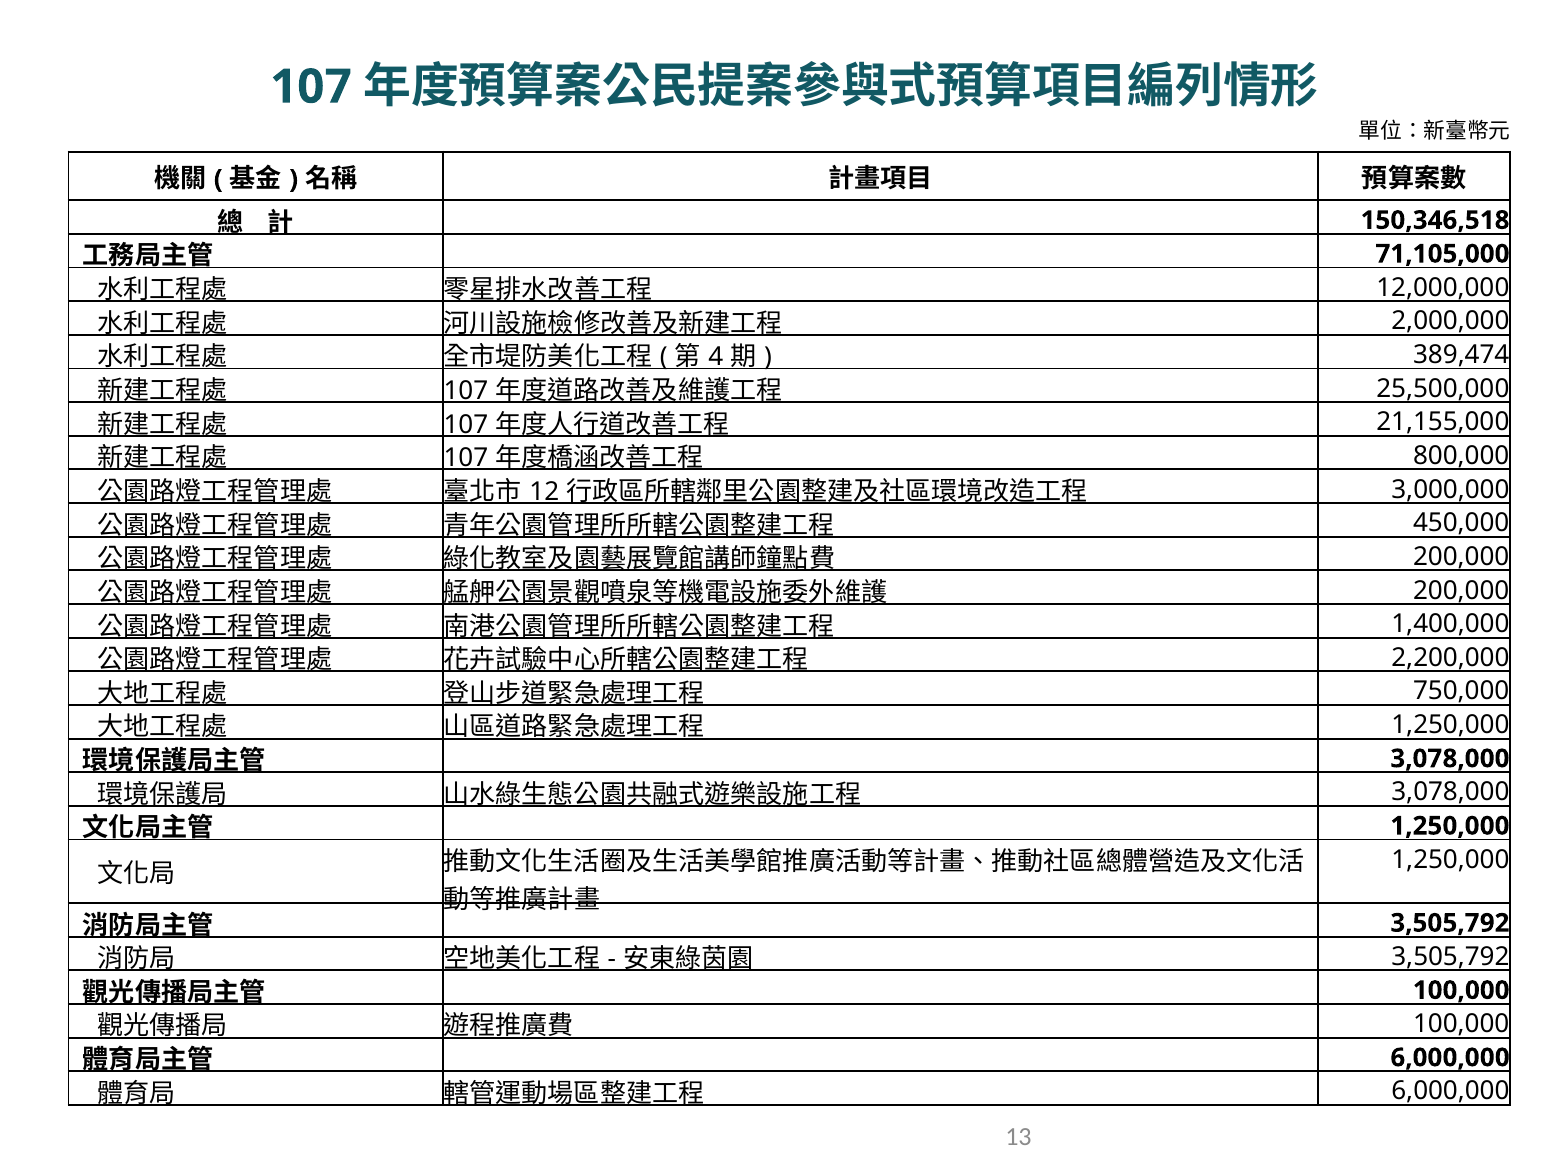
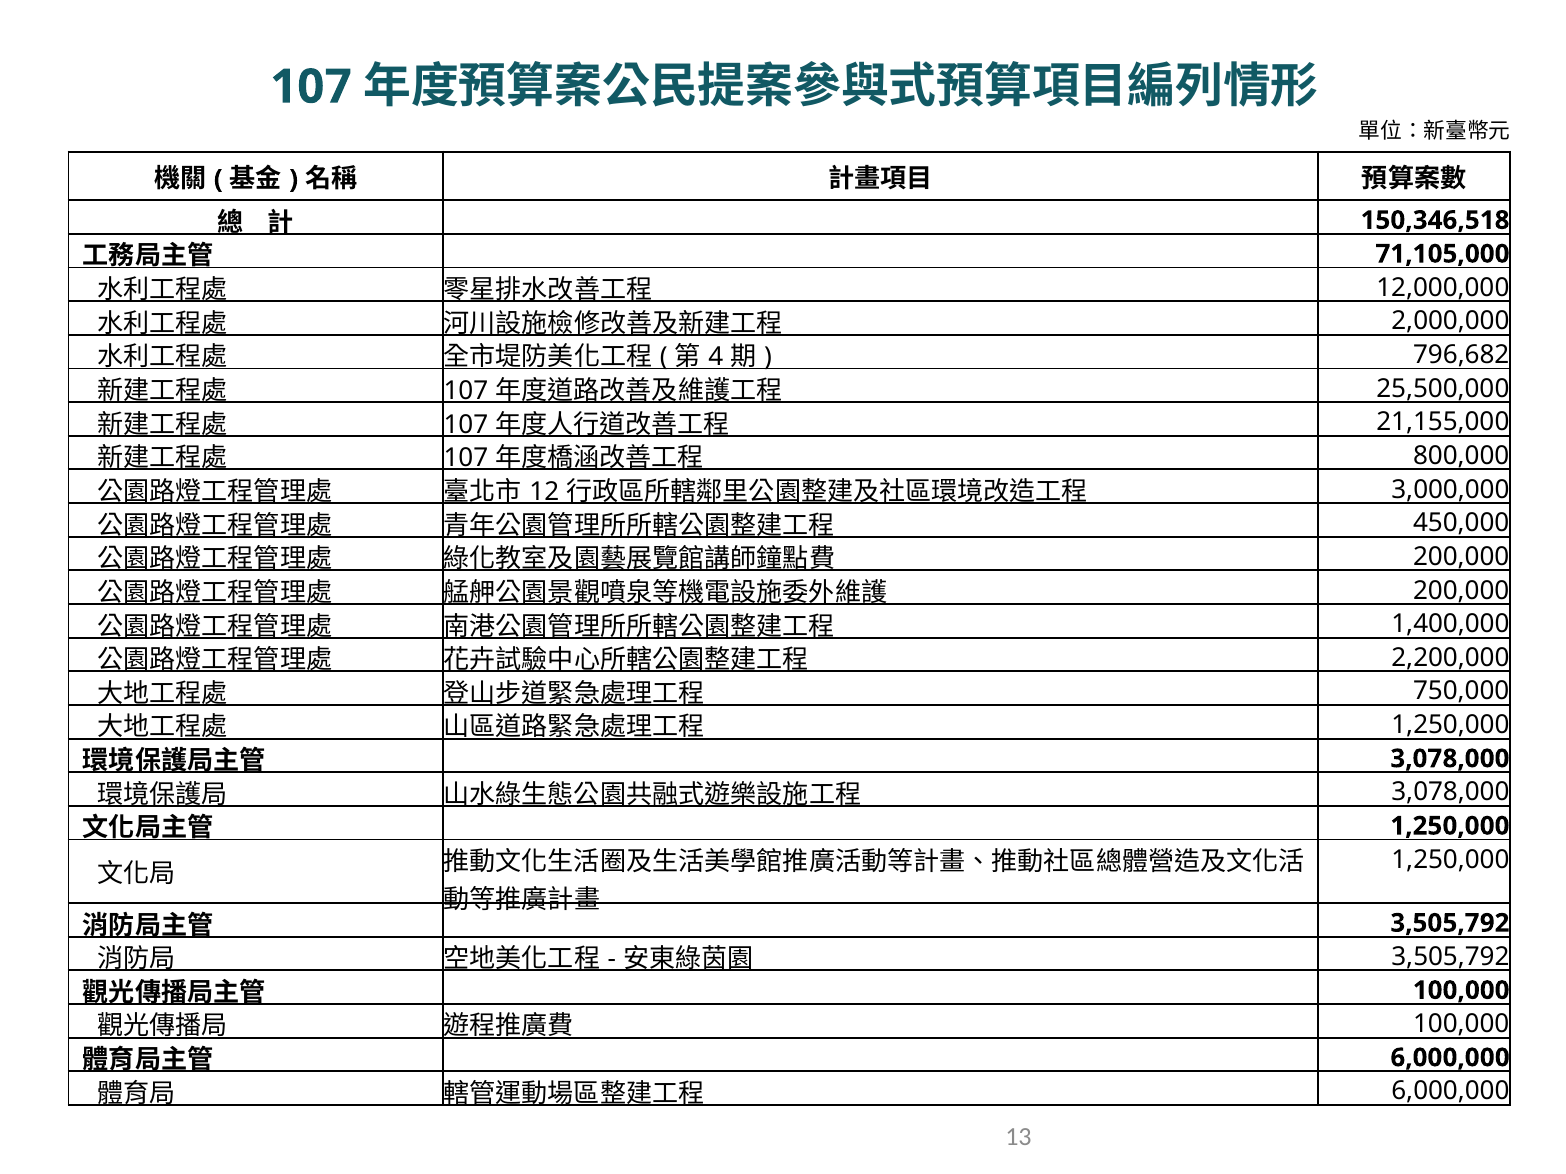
389,474: 389,474 -> 796,682
